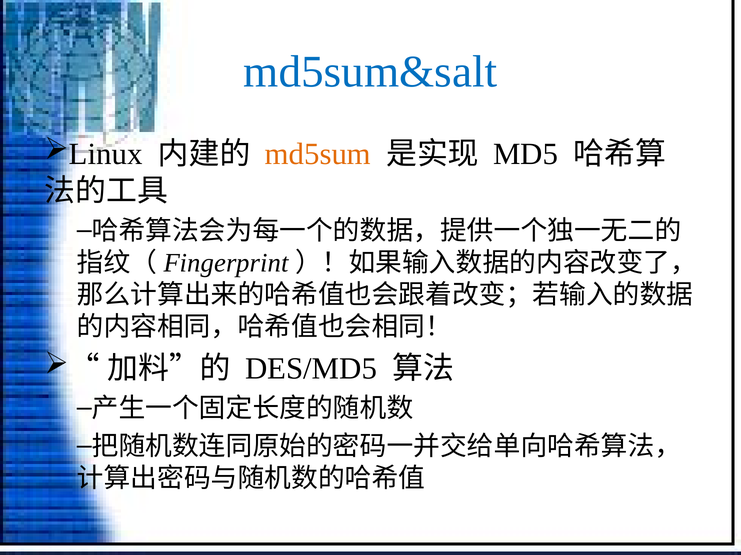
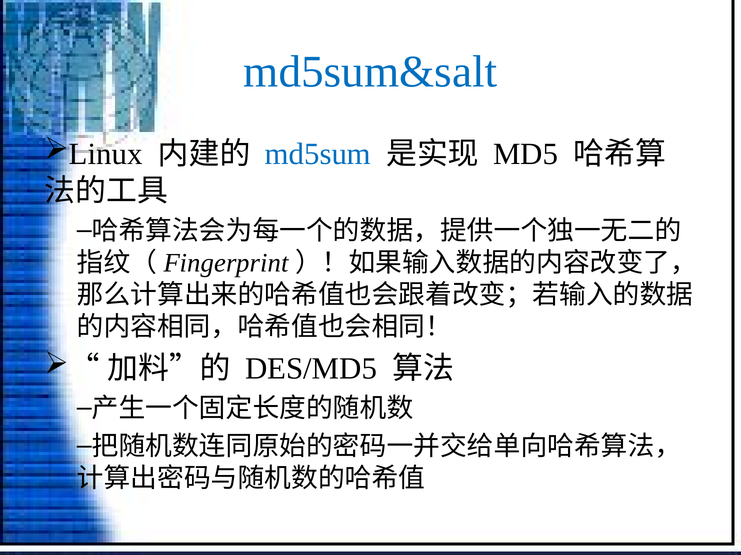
md5sum colour: orange -> blue
